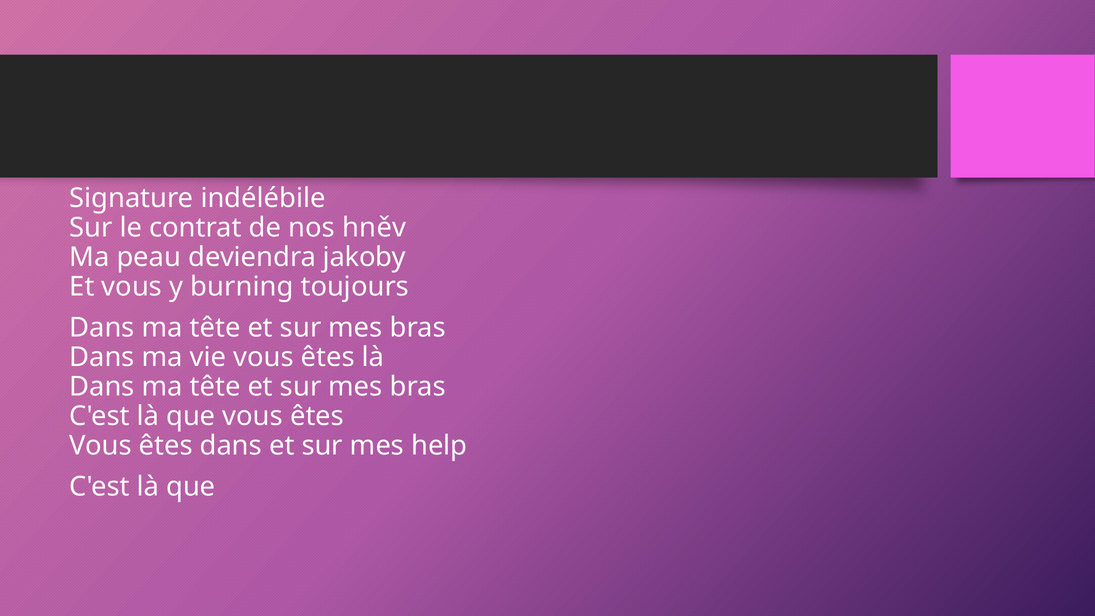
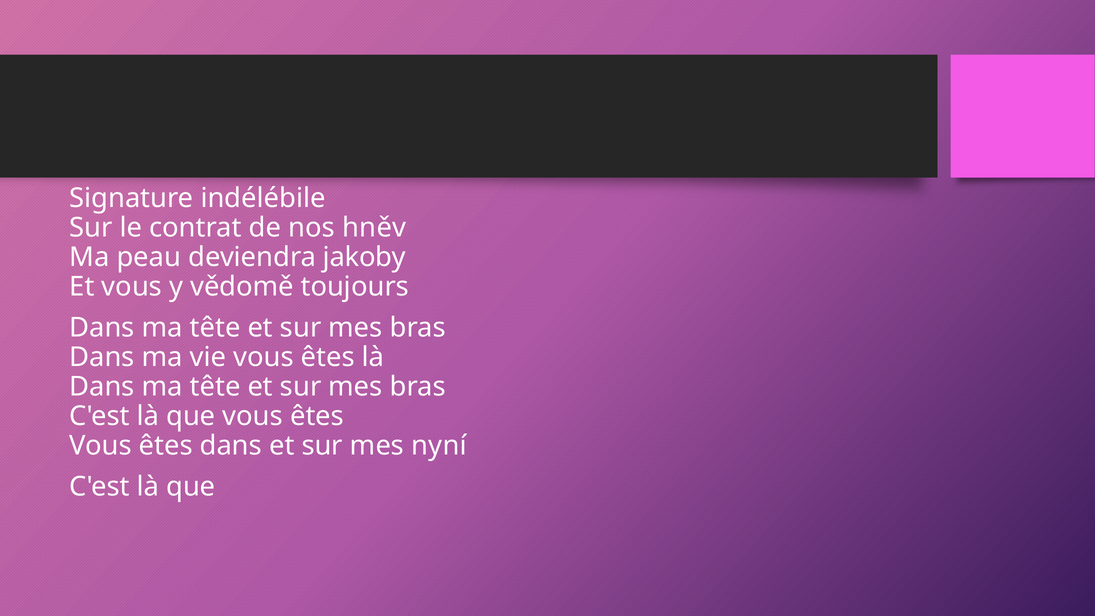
burning: burning -> vědomě
help: help -> nyní
